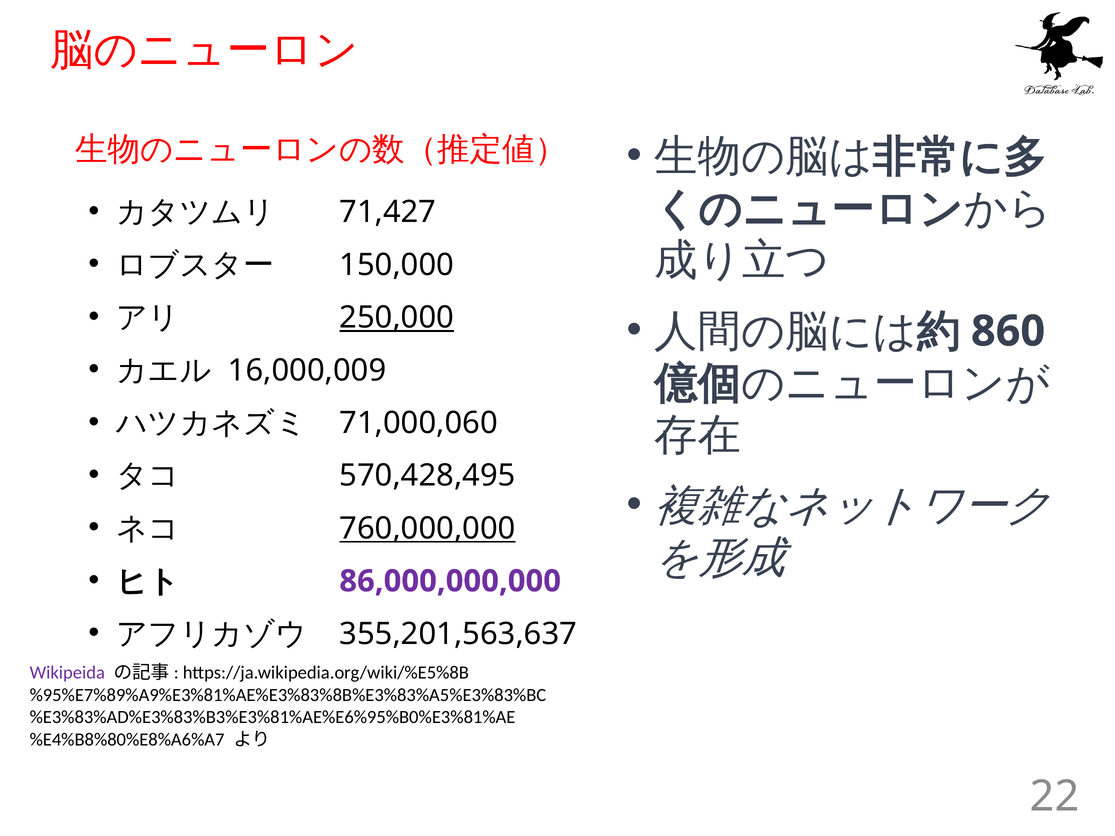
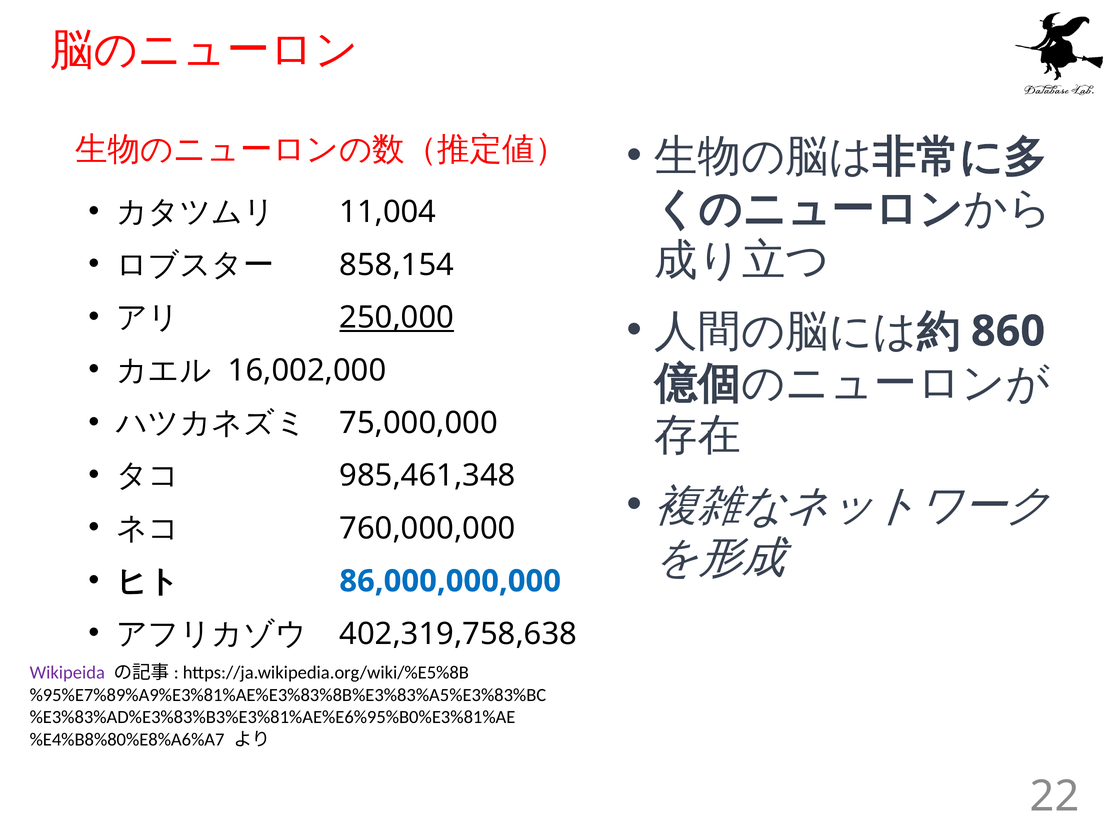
71,427: 71,427 -> 11,004
150,000: 150,000 -> 858,154
16,000,009: 16,000,009 -> 16,002,000
71,000,060: 71,000,060 -> 75,000,000
570,428,495: 570,428,495 -> 985,461,348
760,000,000 underline: present -> none
86,000,000,000 colour: purple -> blue
355,201,563,637: 355,201,563,637 -> 402,319,758,638
